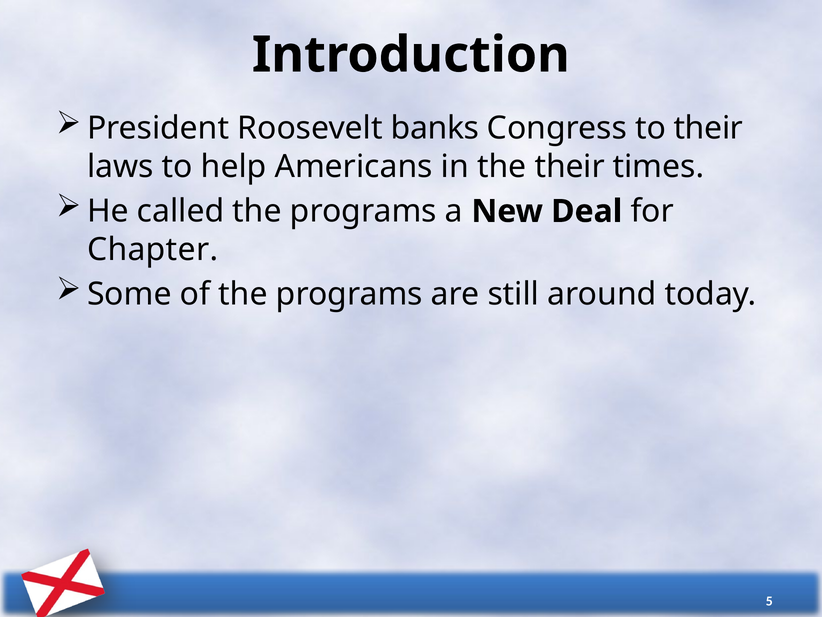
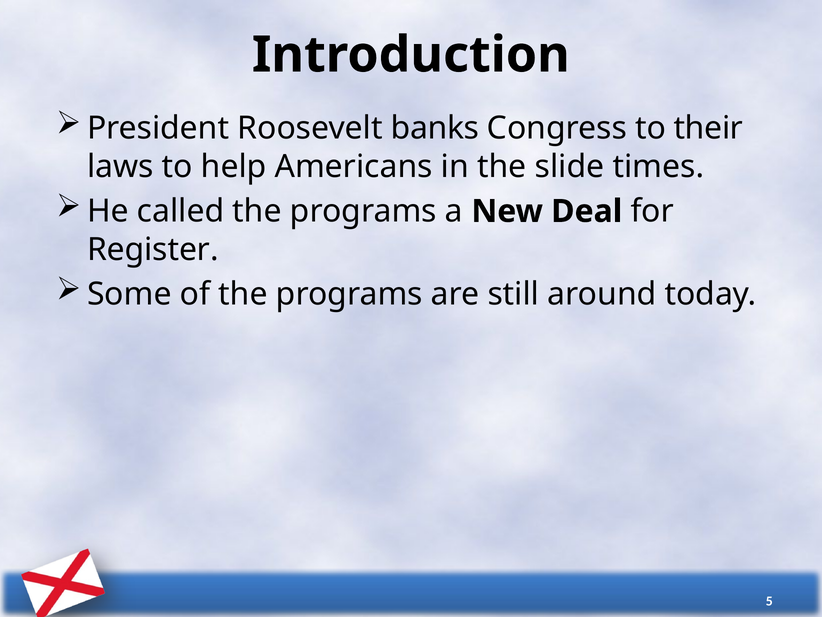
the their: their -> slide
Chapter: Chapter -> Register
